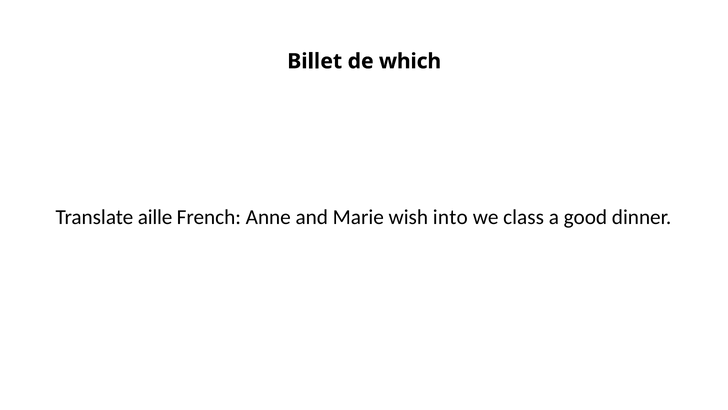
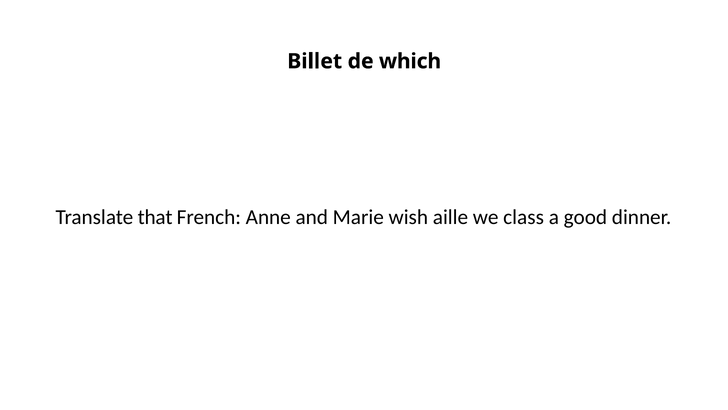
aille: aille -> that
into: into -> aille
